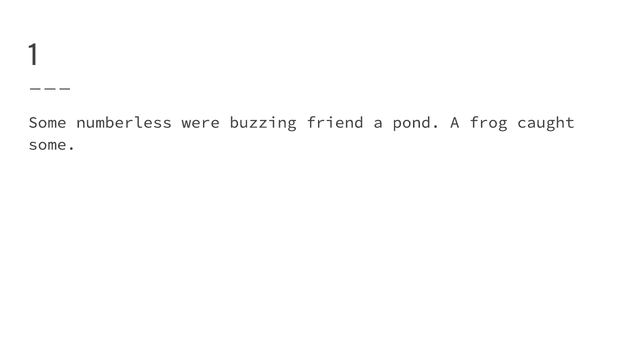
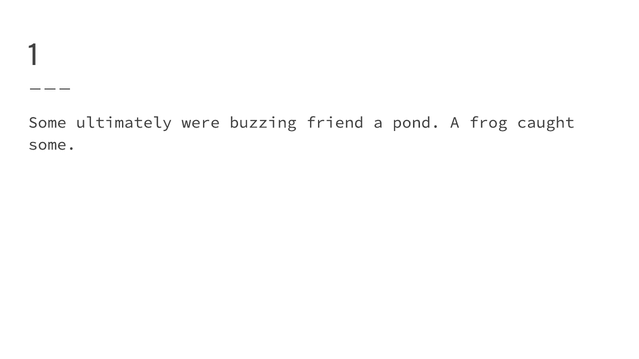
numberless: numberless -> ultimately
